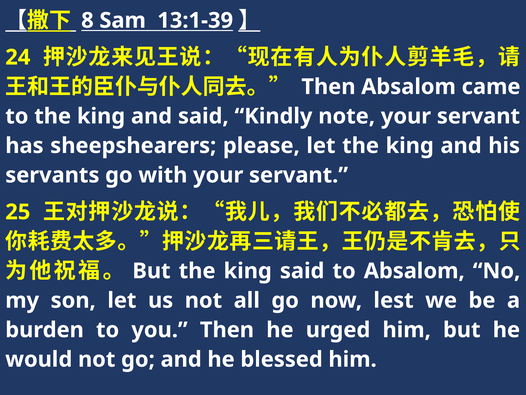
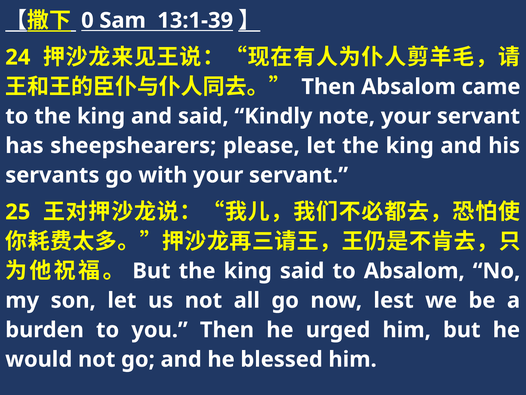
8: 8 -> 0
